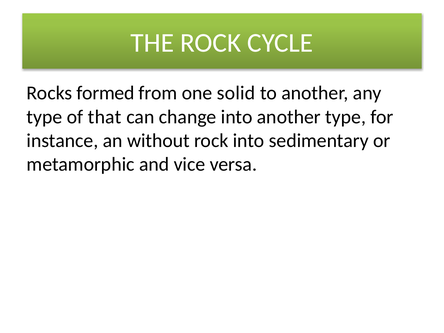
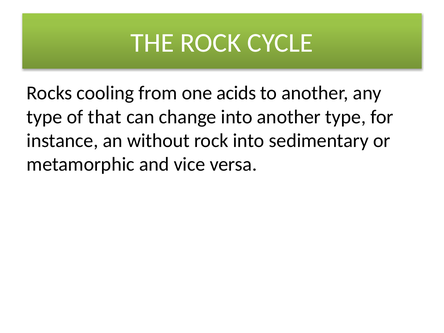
formed: formed -> cooling
solid: solid -> acids
